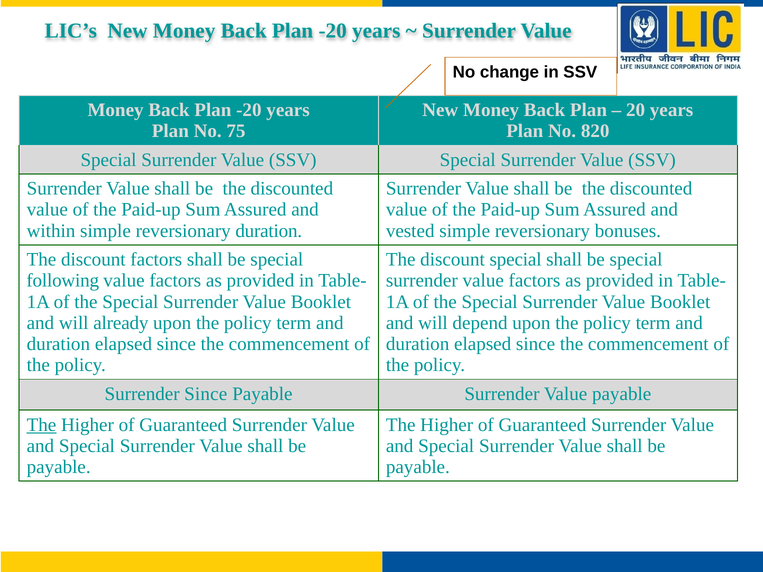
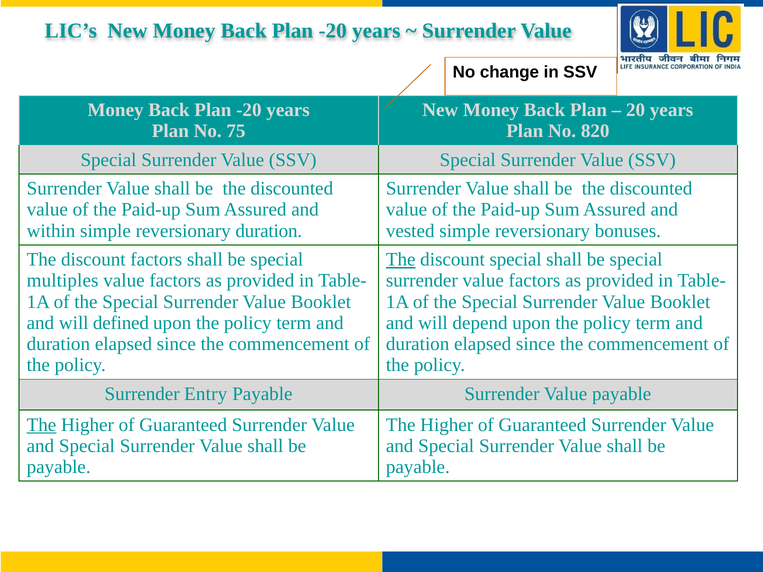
The at (401, 260) underline: none -> present
following: following -> multiples
already: already -> defined
Surrender Since: Since -> Entry
